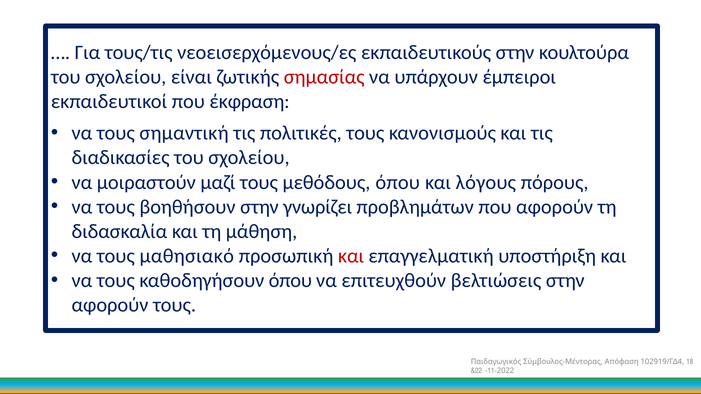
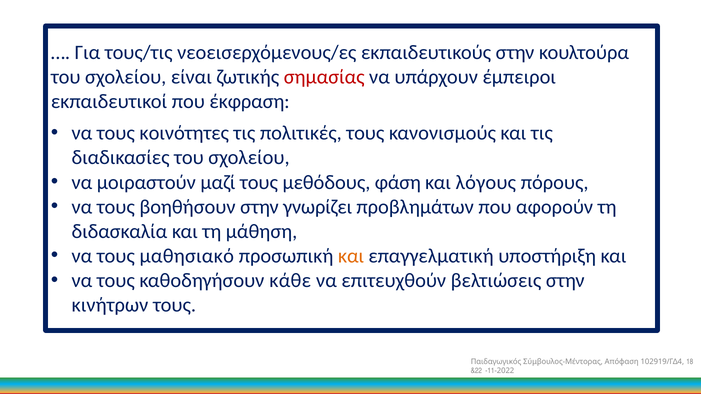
σημαντική: σημαντική -> κοινότητες
μεθόδους όπου: όπου -> φάση
και at (351, 256) colour: red -> orange
καθοδηγήσουν όπου: όπου -> κάθε
αφορούν at (110, 305): αφορούν -> κινήτρων
